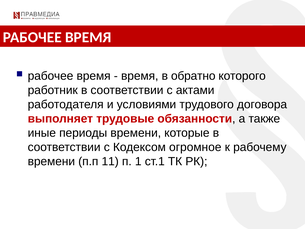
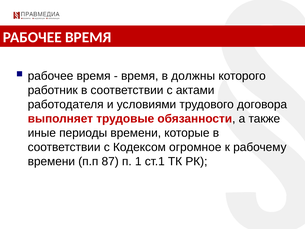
обратно: обратно -> должны
11: 11 -> 87
